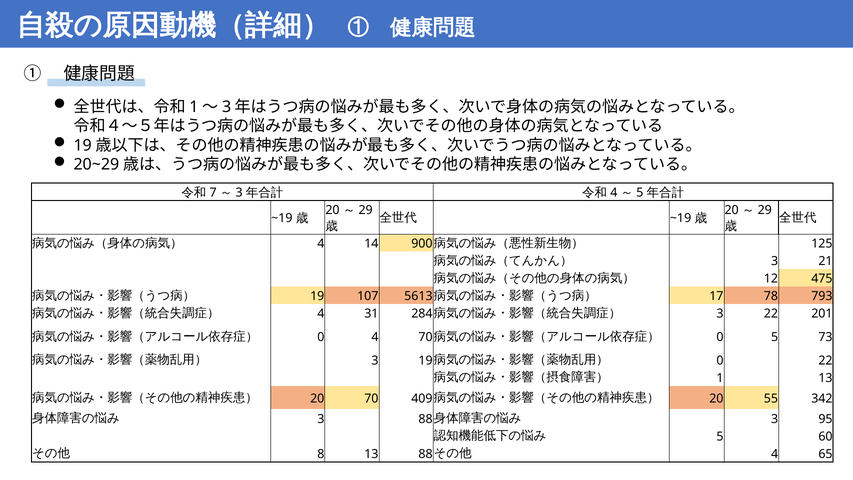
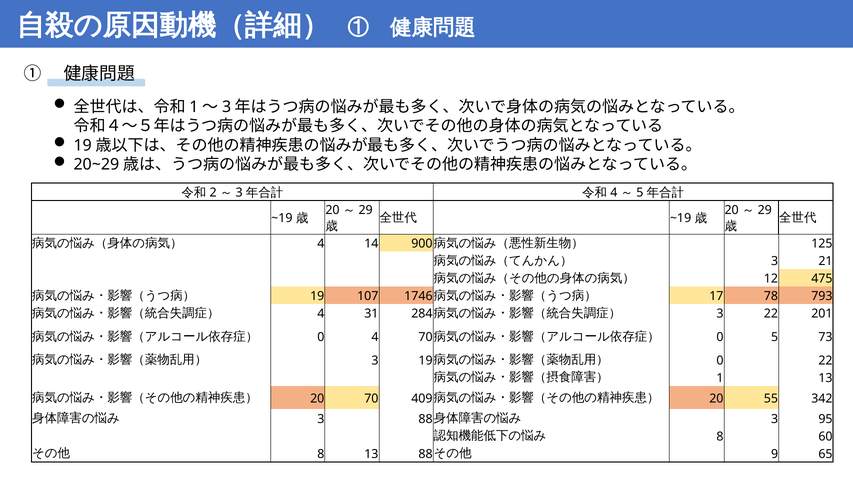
7: 7 -> 2
5613: 5613 -> 1746
5 at (720, 436): 5 -> 8
4 at (775, 454): 4 -> 9
